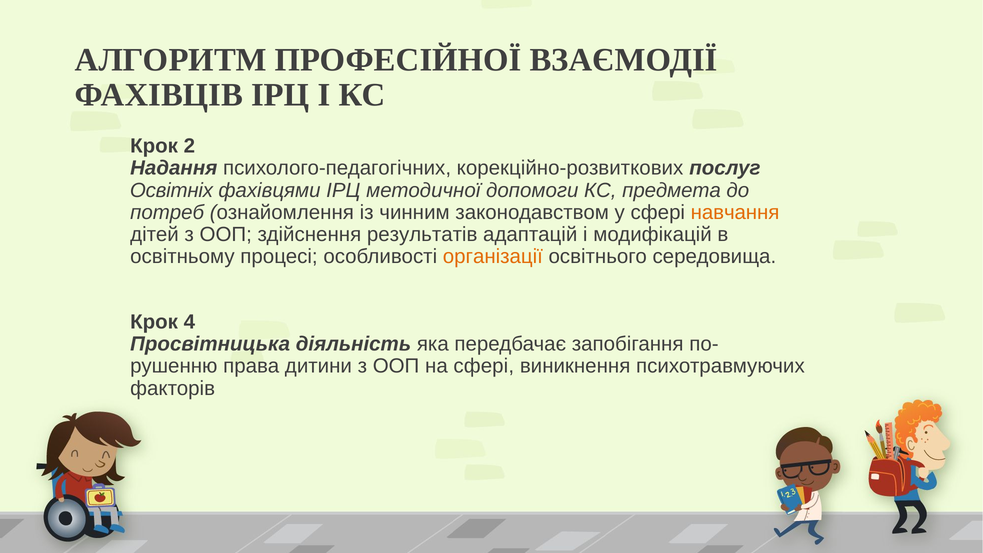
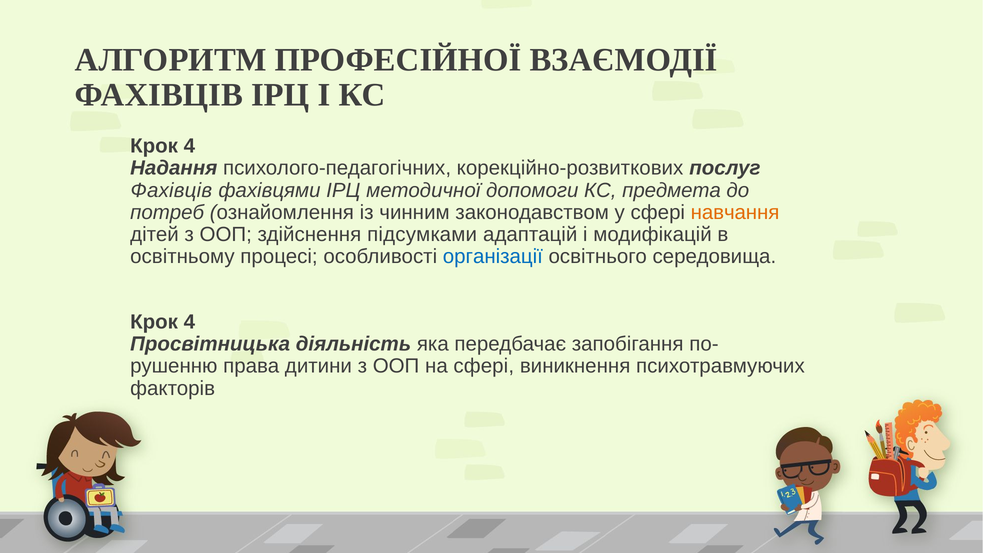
2 at (189, 146): 2 -> 4
Освітніх at (172, 190): Освітніх -> Фахівців
результатів: результатів -> підсумками
організації colour: orange -> blue
